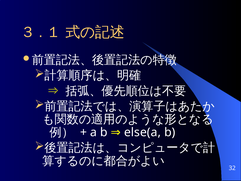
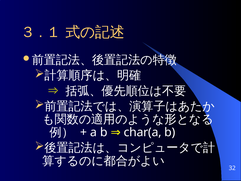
else(a: else(a -> char(a
